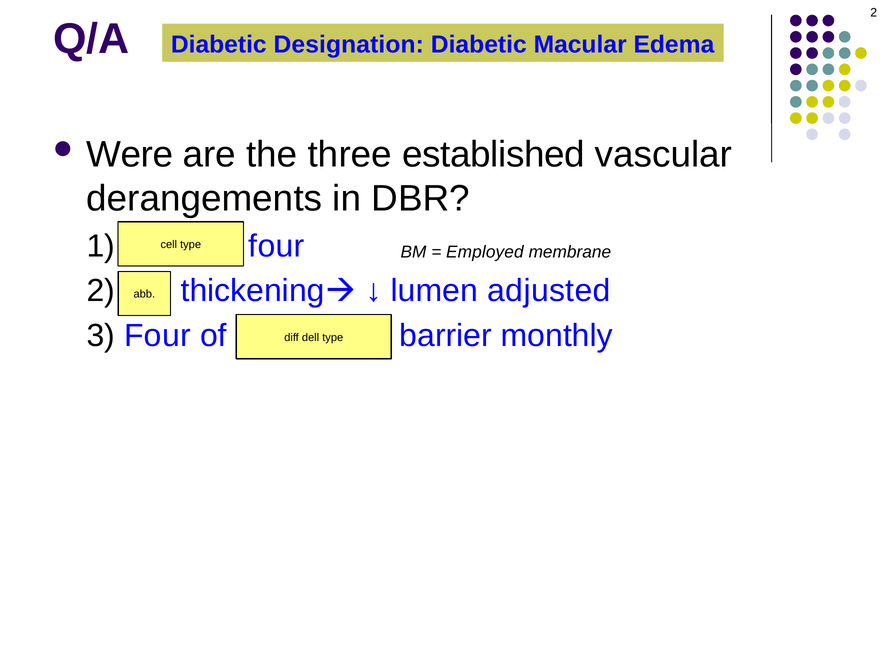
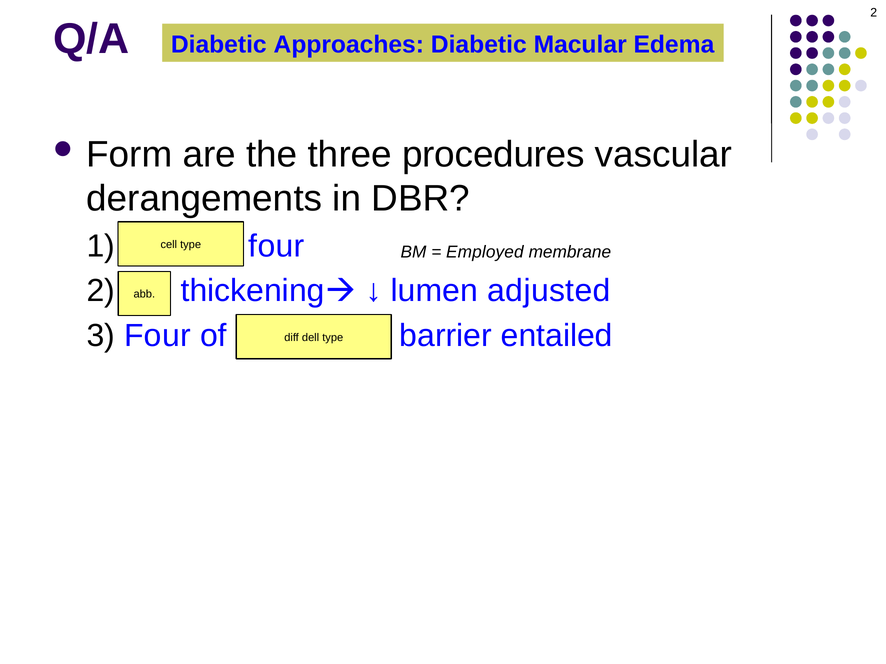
Designation: Designation -> Approaches
Were: Were -> Form
established: established -> procedures
monthly: monthly -> entailed
